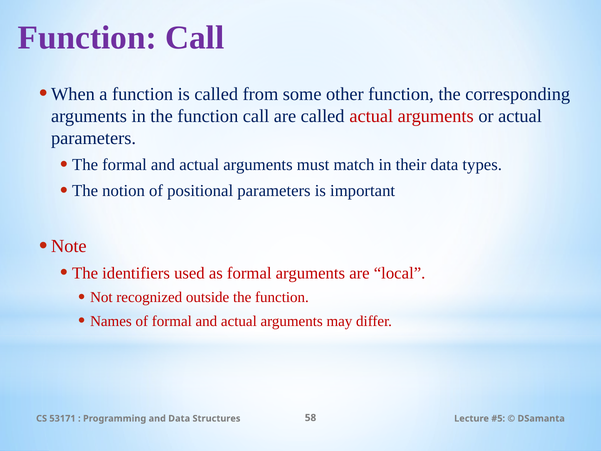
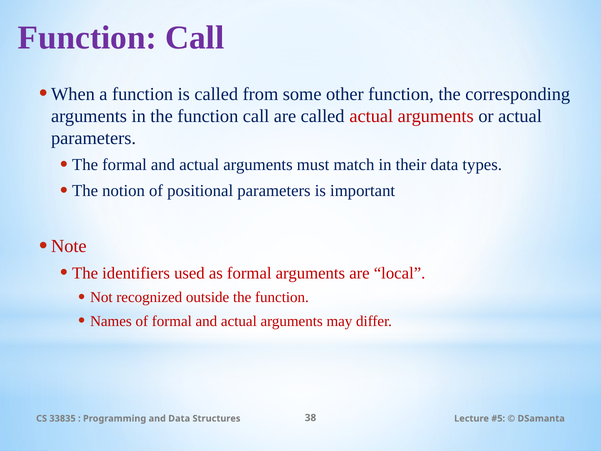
53171: 53171 -> 33835
58: 58 -> 38
